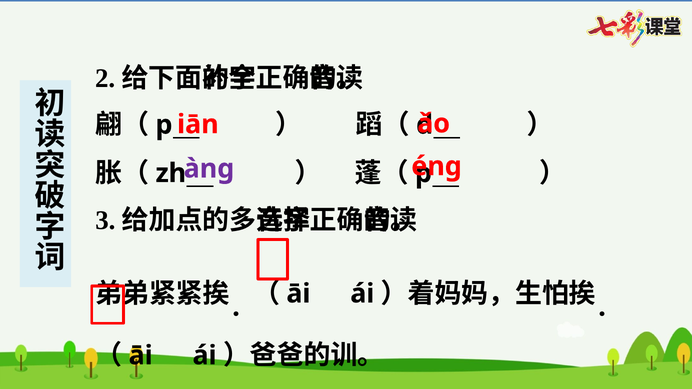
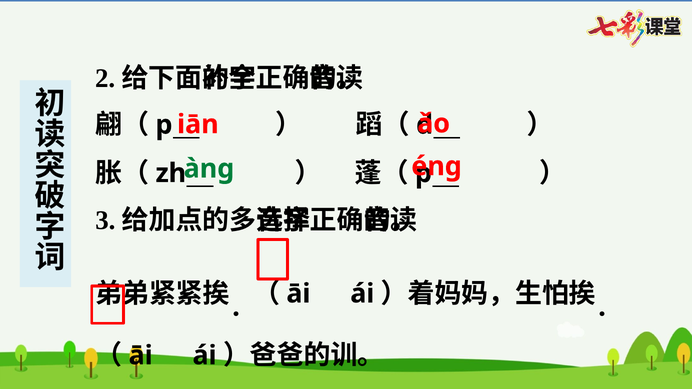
àng colour: purple -> green
